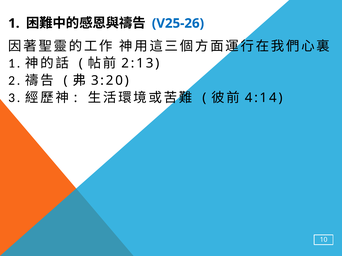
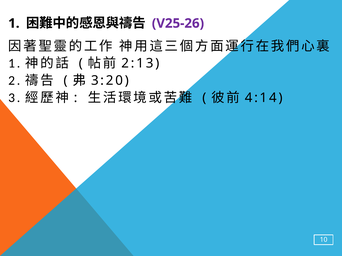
V25-26 colour: blue -> purple
